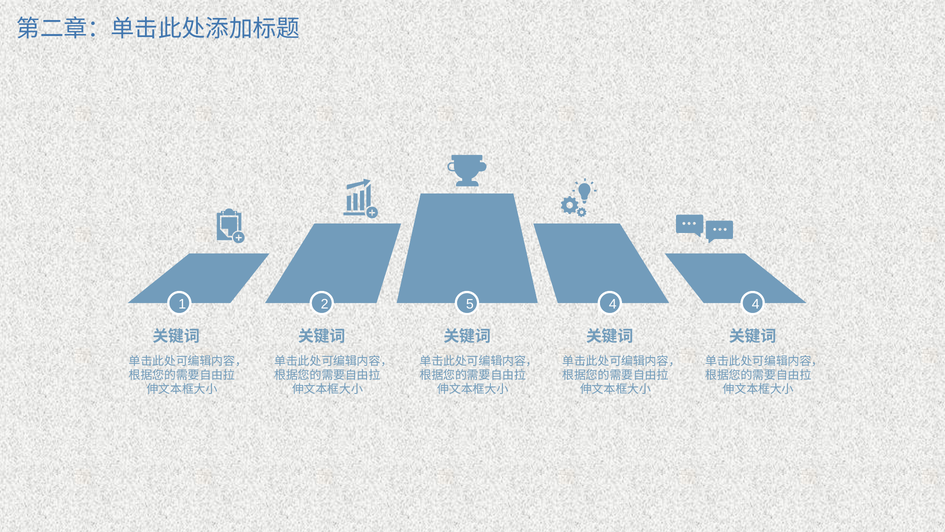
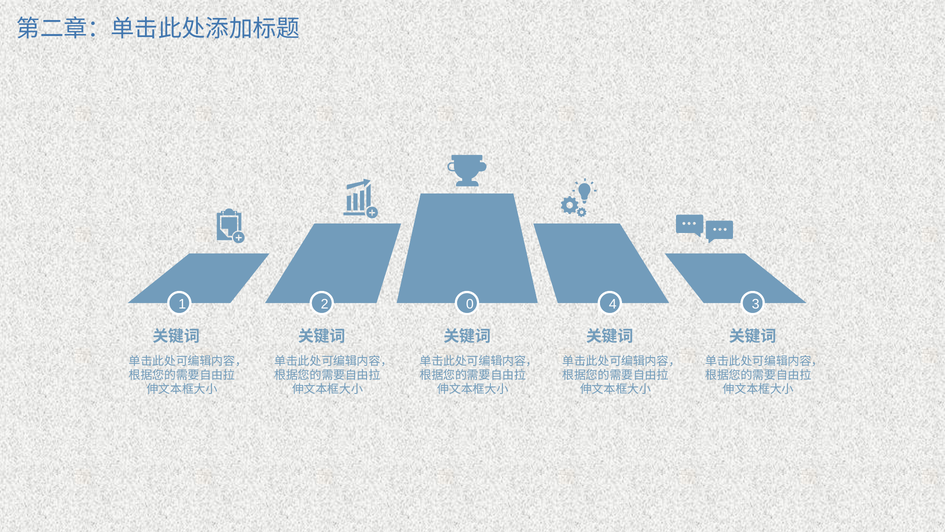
5: 5 -> 0
4 4: 4 -> 3
